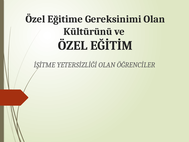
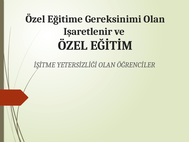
Kültürünü: Kültürünü -> Işaretlenir
